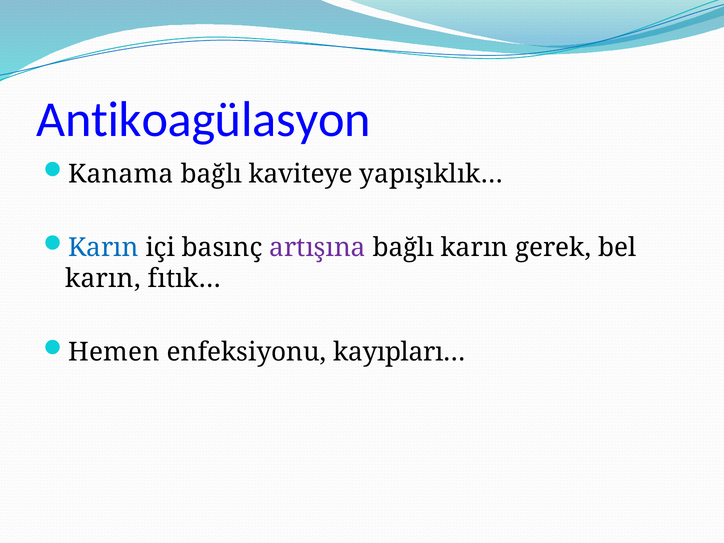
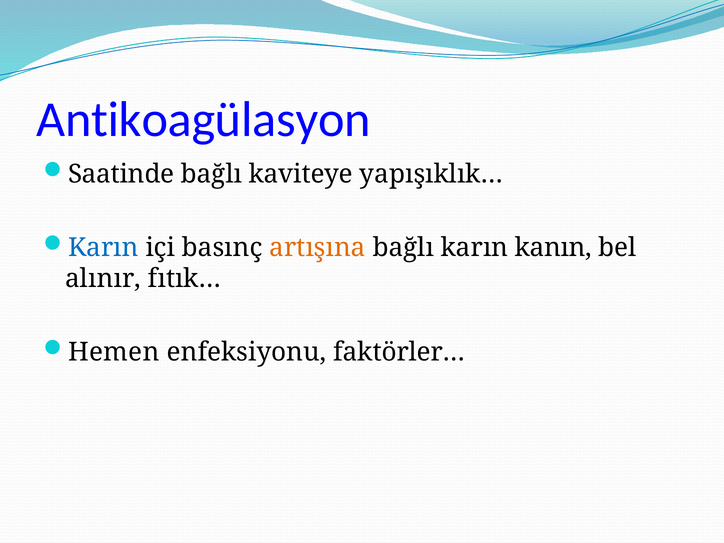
Kanama: Kanama -> Saatinde
artışına colour: purple -> orange
gerek: gerek -> kanın
karın at (103, 279): karın -> alınır
kayıpları…: kayıpları… -> faktörler…
